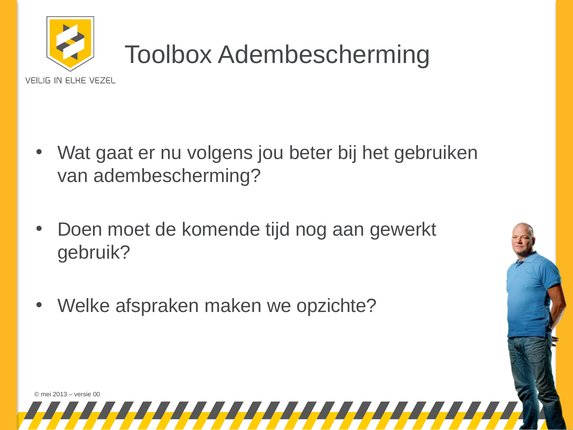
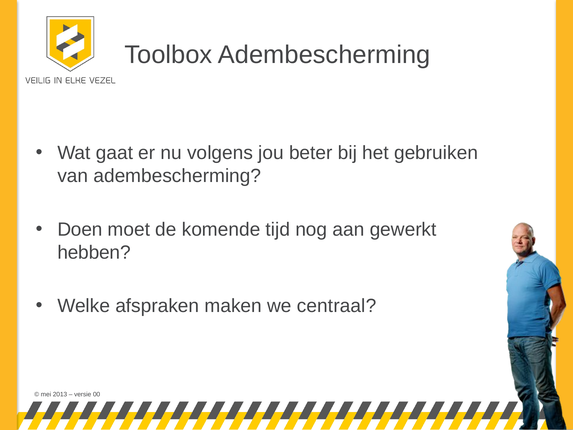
gebruik: gebruik -> hebben
opzichte: opzichte -> centraal
